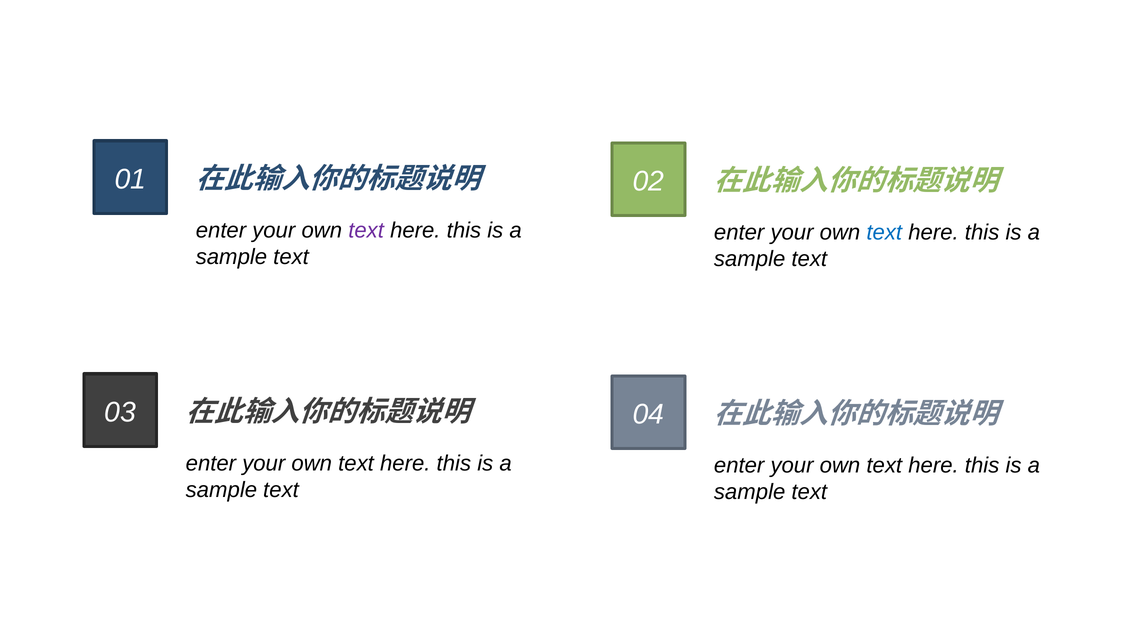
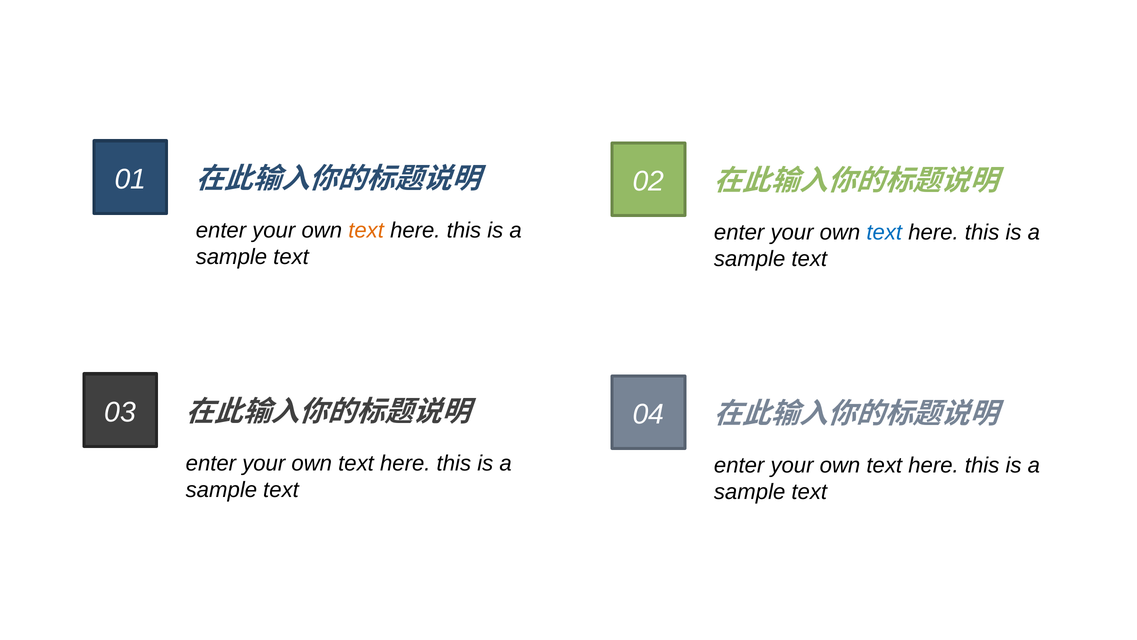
text at (366, 230) colour: purple -> orange
